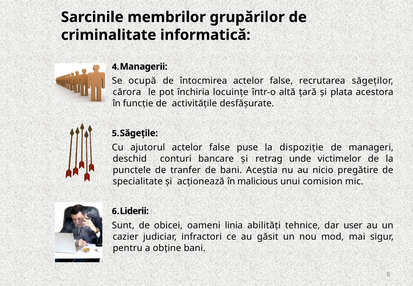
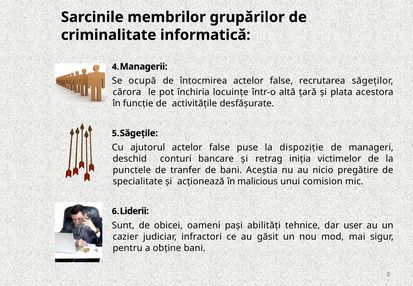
unde: unde -> iniția
linia: linia -> pași
